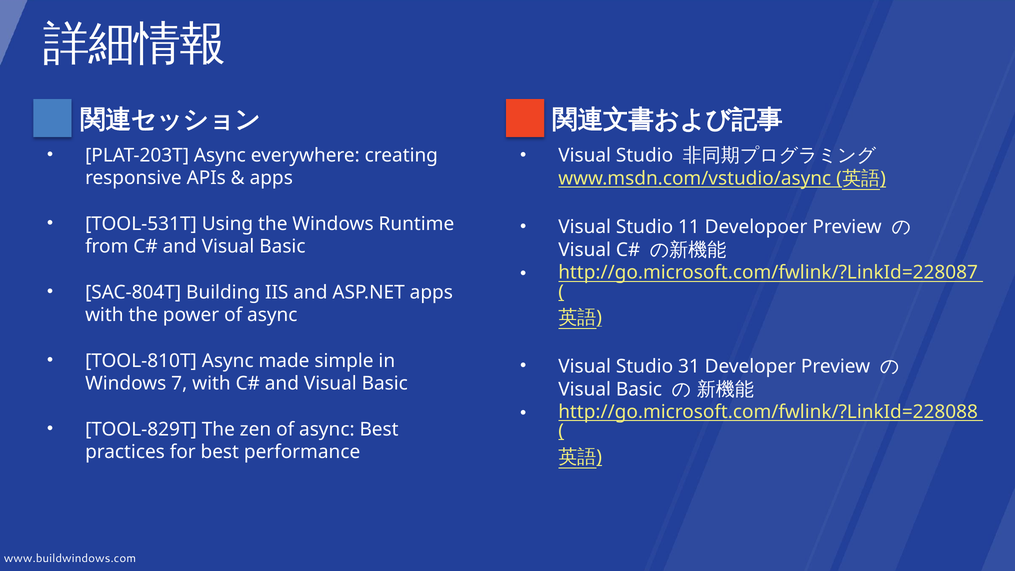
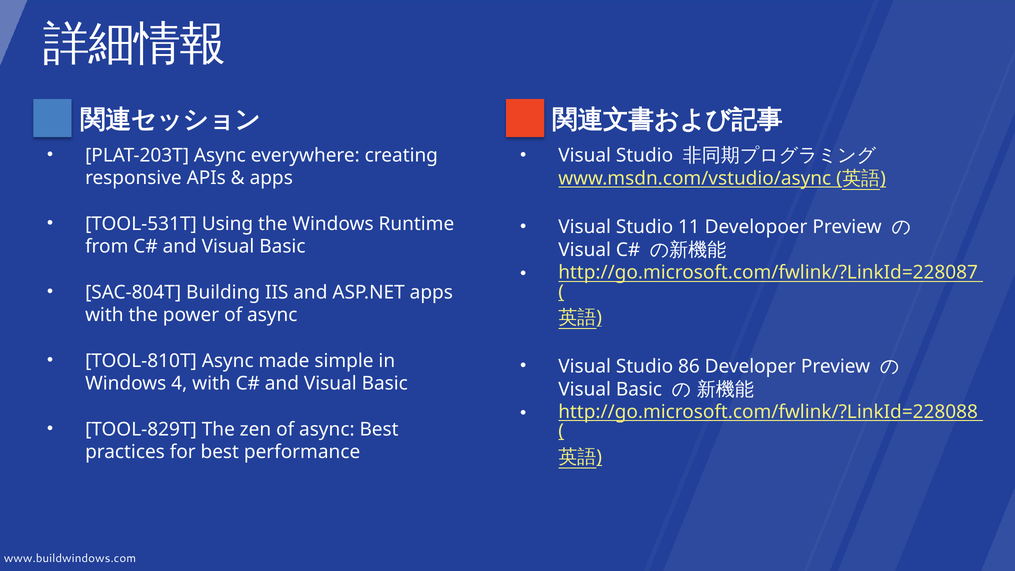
31: 31 -> 86
7: 7 -> 4
